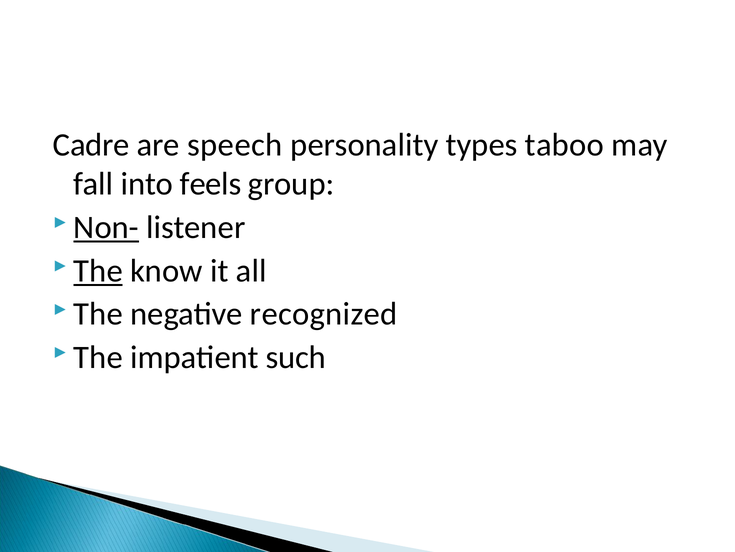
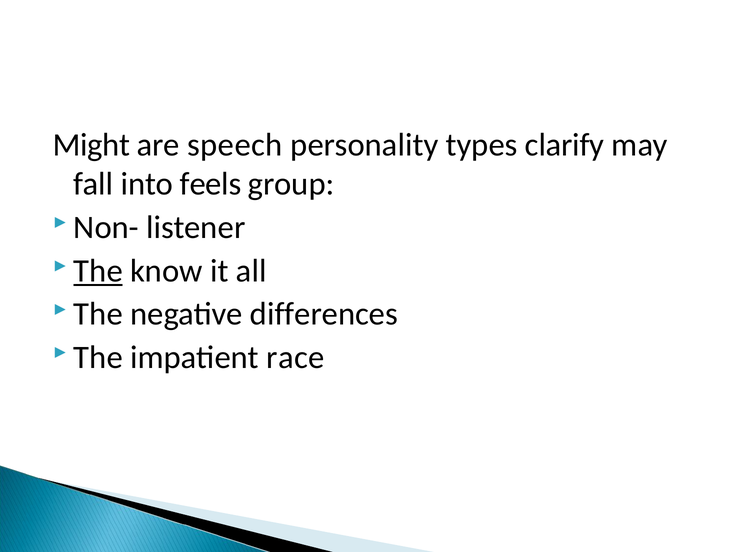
Cadre: Cadre -> Might
taboo: taboo -> clarify
Non- underline: present -> none
recognized: recognized -> differences
such: such -> race
